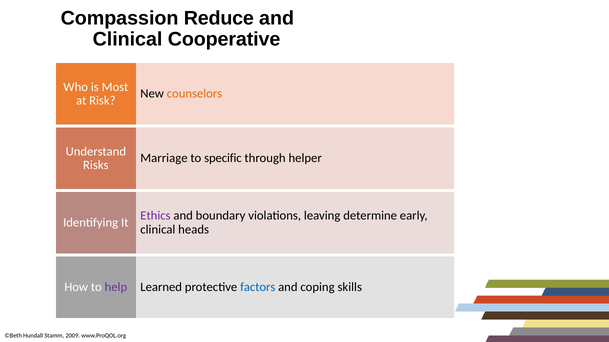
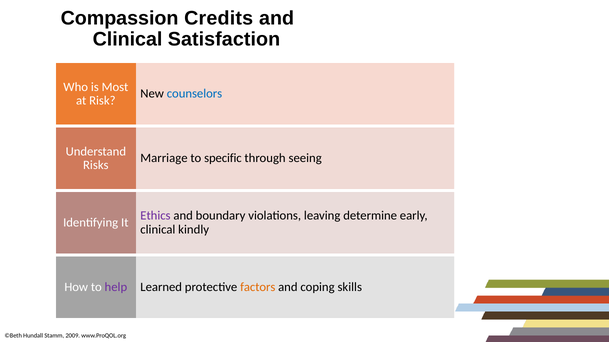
Reduce: Reduce -> Credits
Cooperative: Cooperative -> Satisfaction
counselors colour: orange -> blue
helper: helper -> seeing
heads: heads -> kindly
factors colour: blue -> orange
